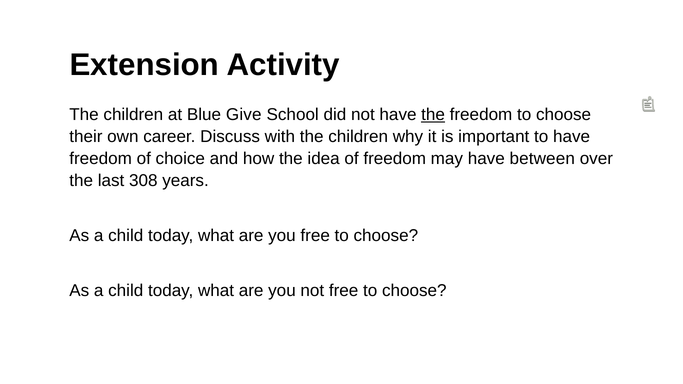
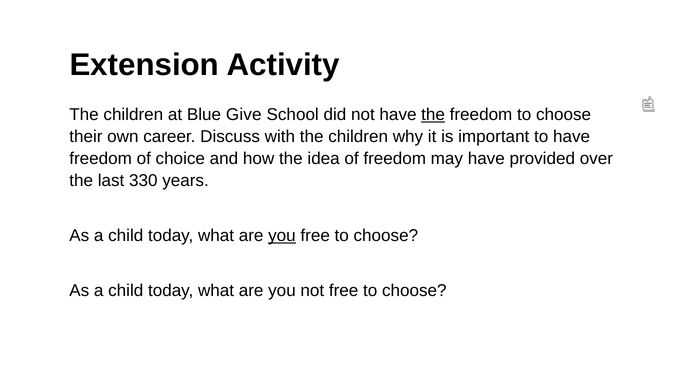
between: between -> provided
308: 308 -> 330
you at (282, 236) underline: none -> present
